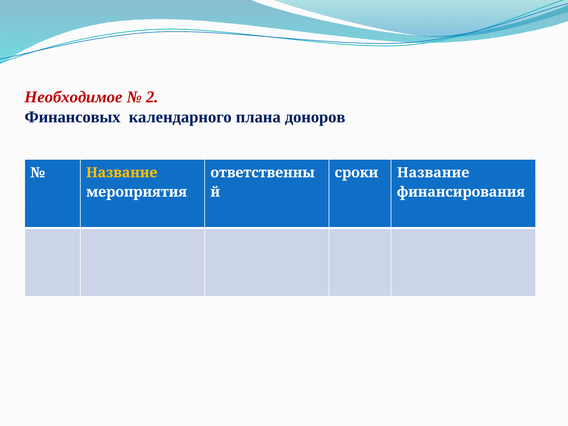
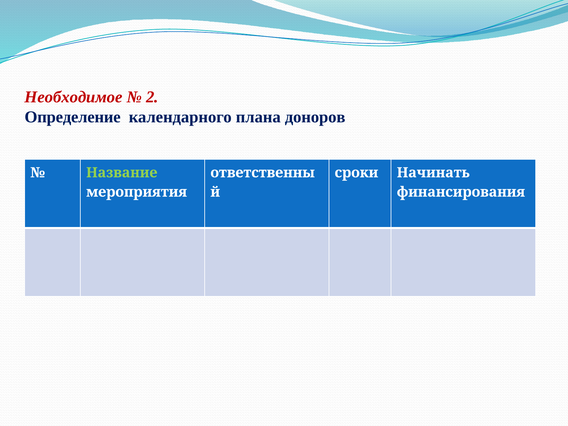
Финансовых: Финансовых -> Определение
Название at (122, 173) colour: yellow -> light green
сроки Название: Название -> Начинать
